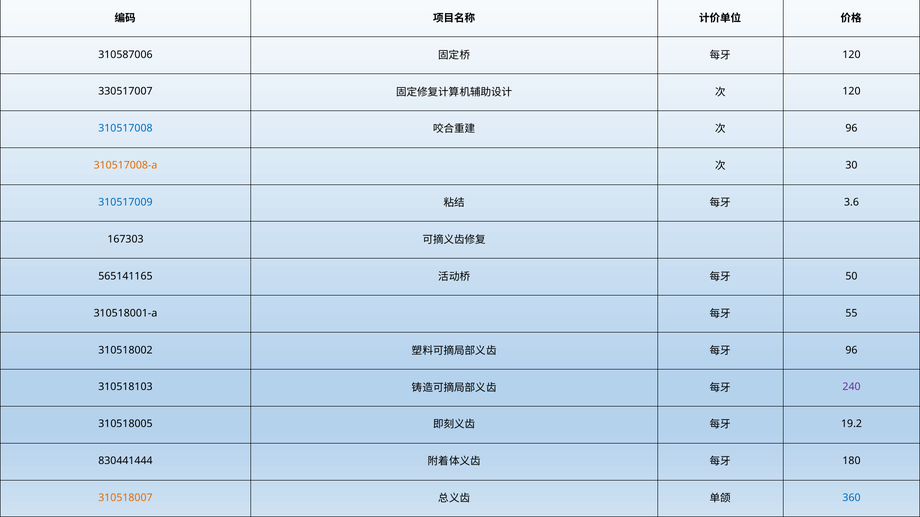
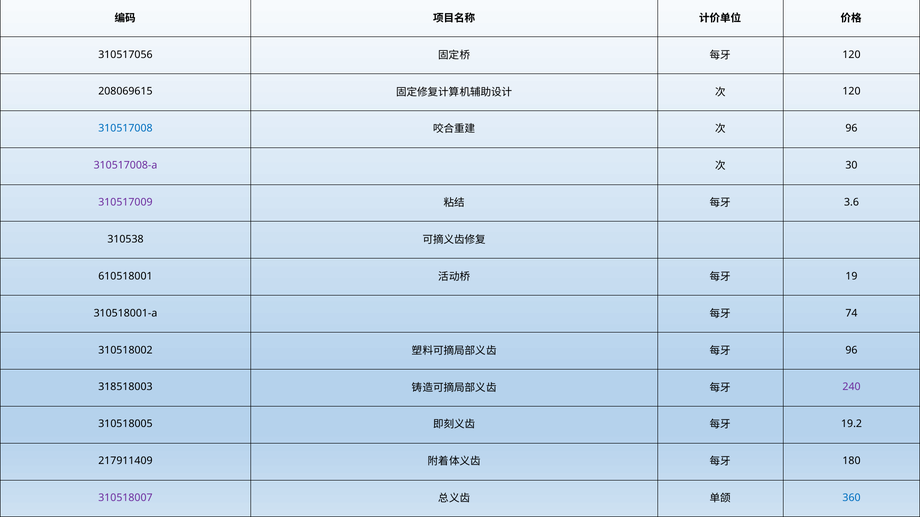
310587006: 310587006 -> 310517056
330517007: 330517007 -> 208069615
310517008-a colour: orange -> purple
310517009 colour: blue -> purple
167303: 167303 -> 310538
565141165: 565141165 -> 610518001
50: 50 -> 19
55: 55 -> 74
310518103: 310518103 -> 318518003
830441444: 830441444 -> 217911409
310518007 colour: orange -> purple
